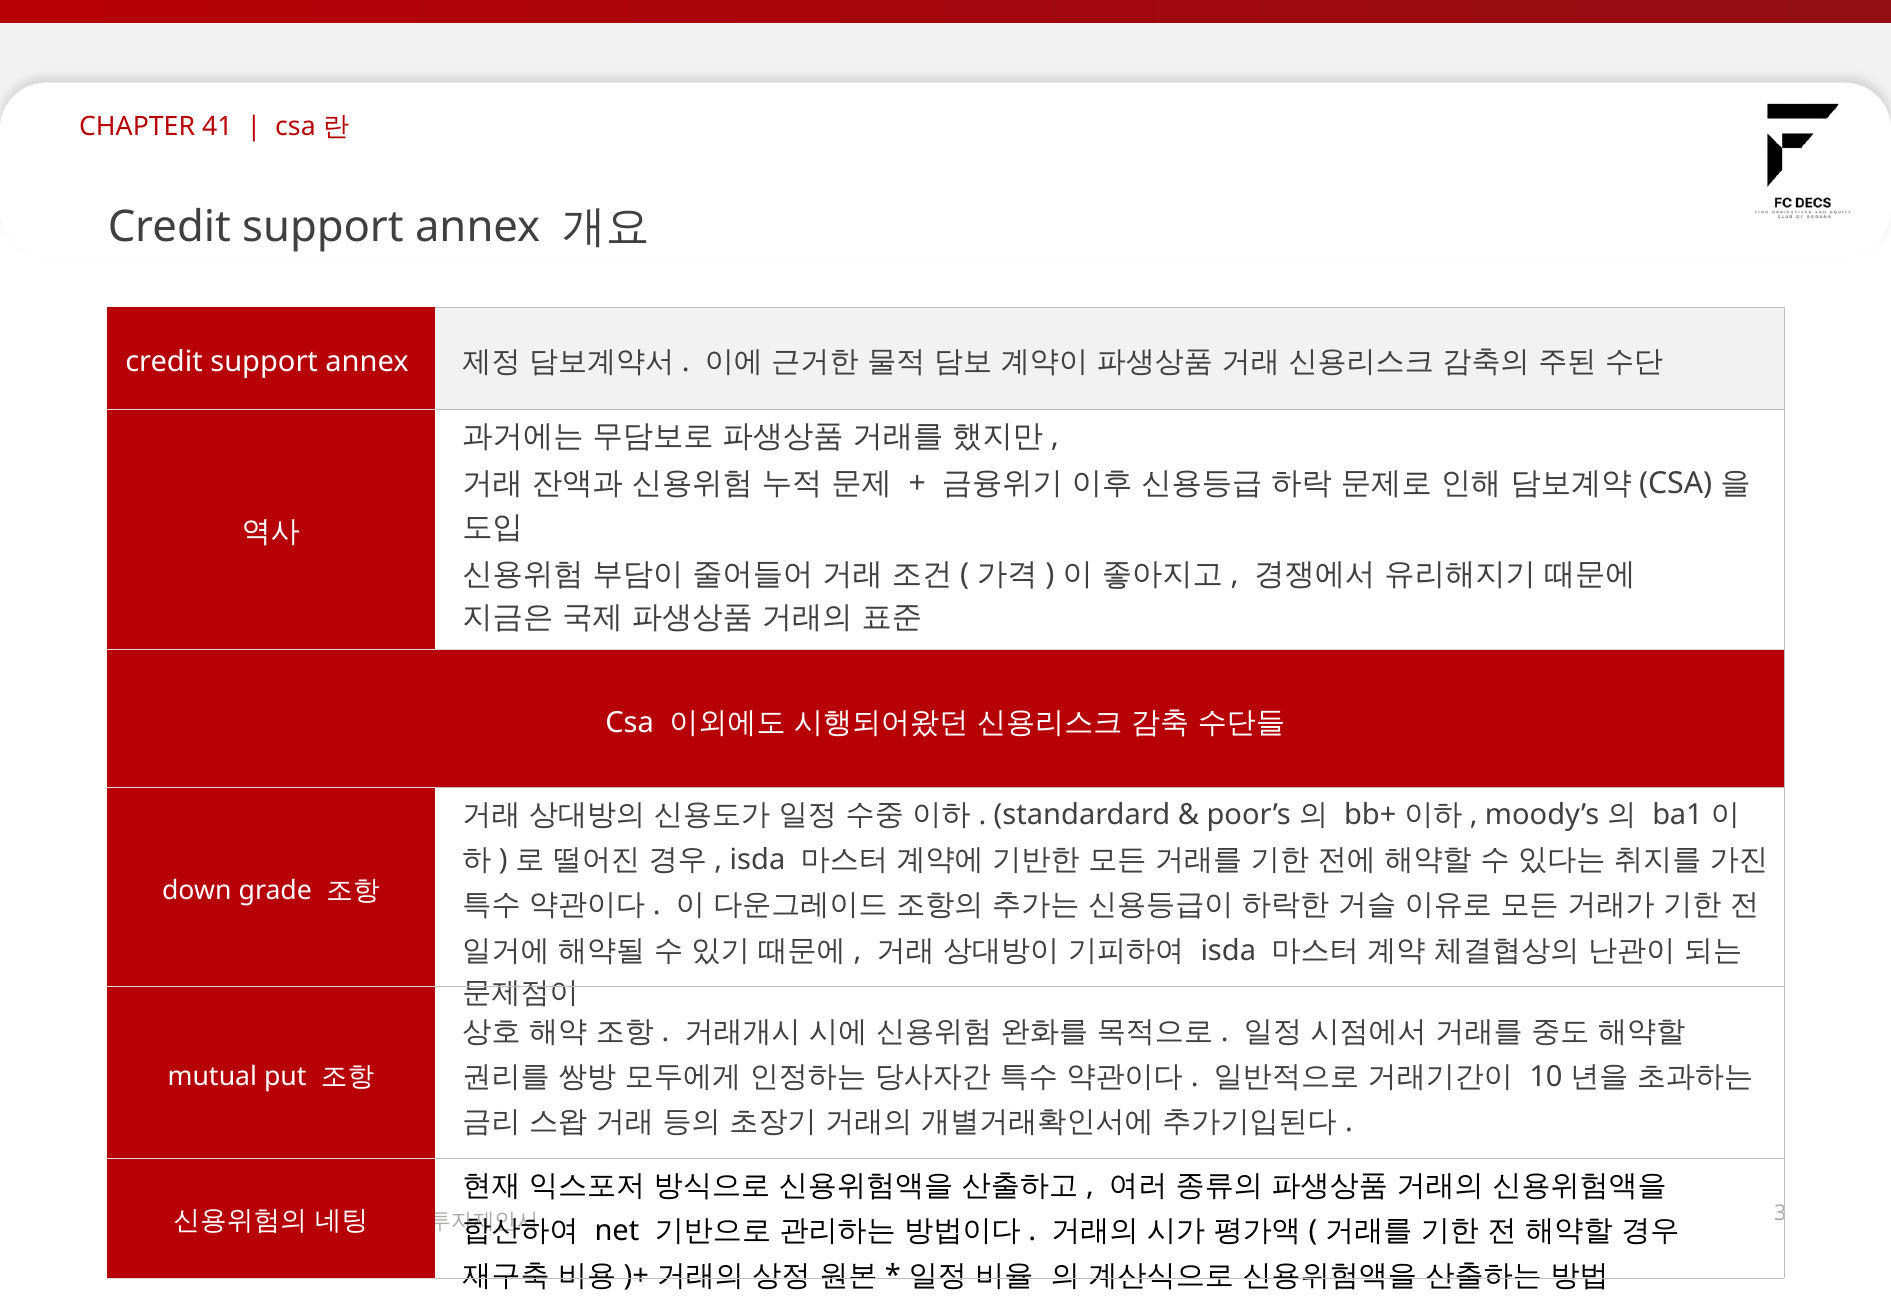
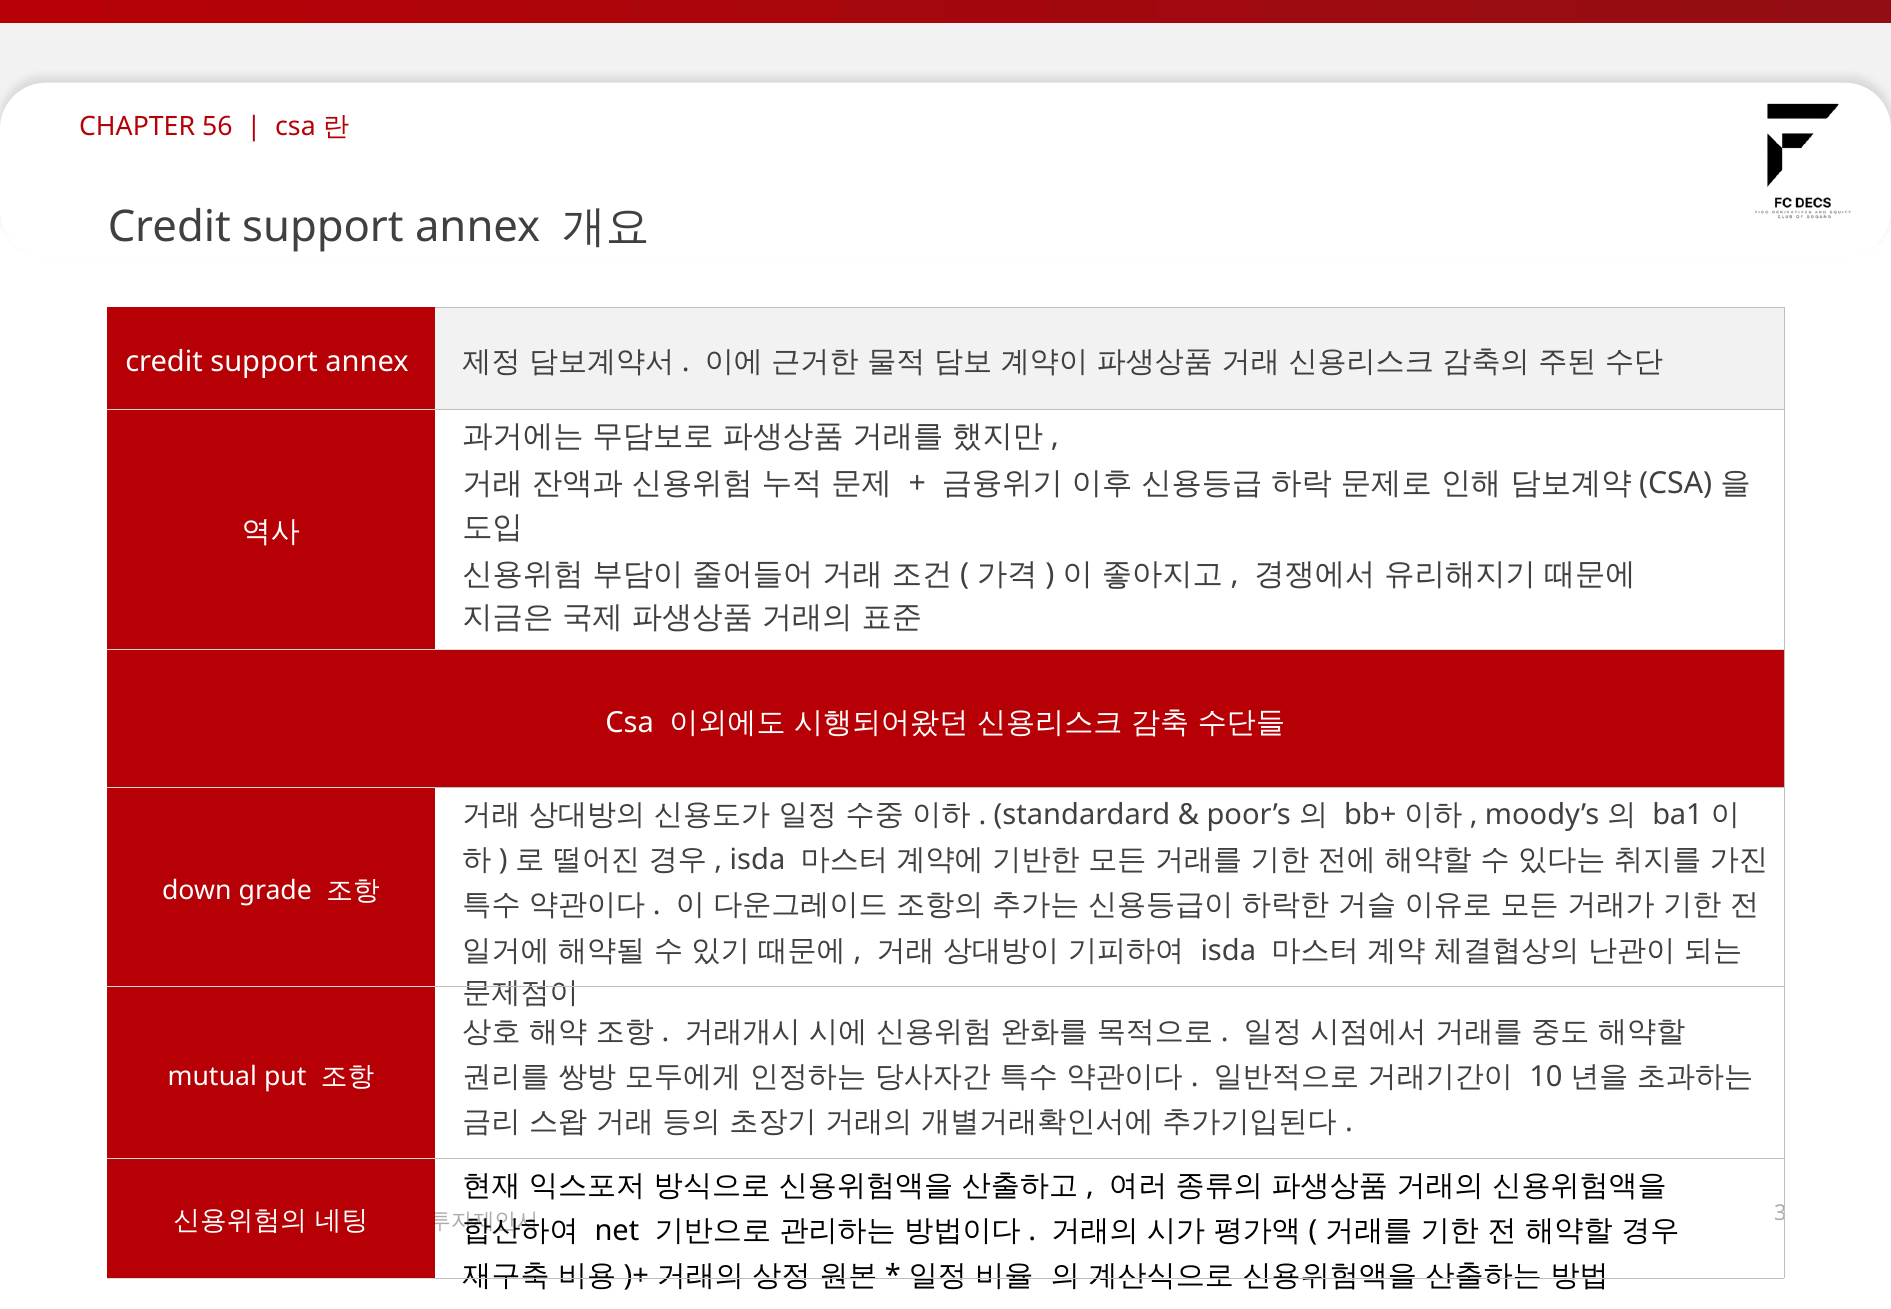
41: 41 -> 56
